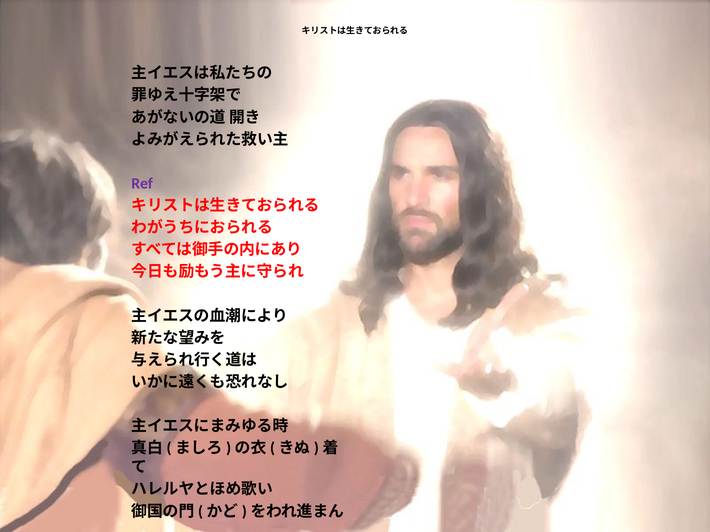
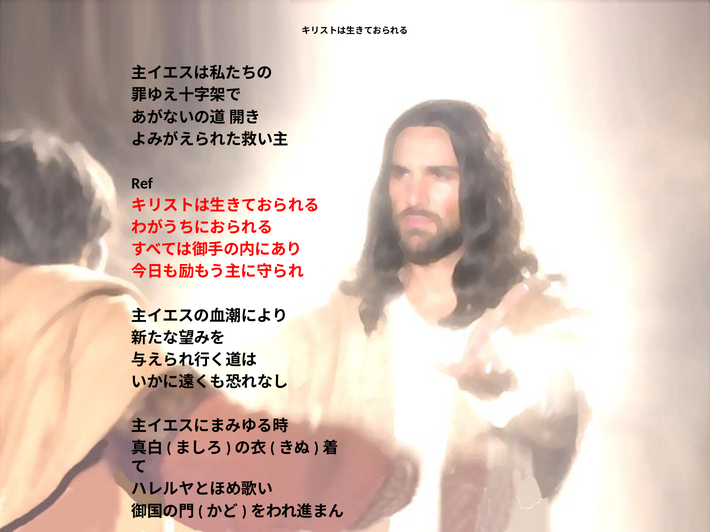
Ref colour: purple -> black
